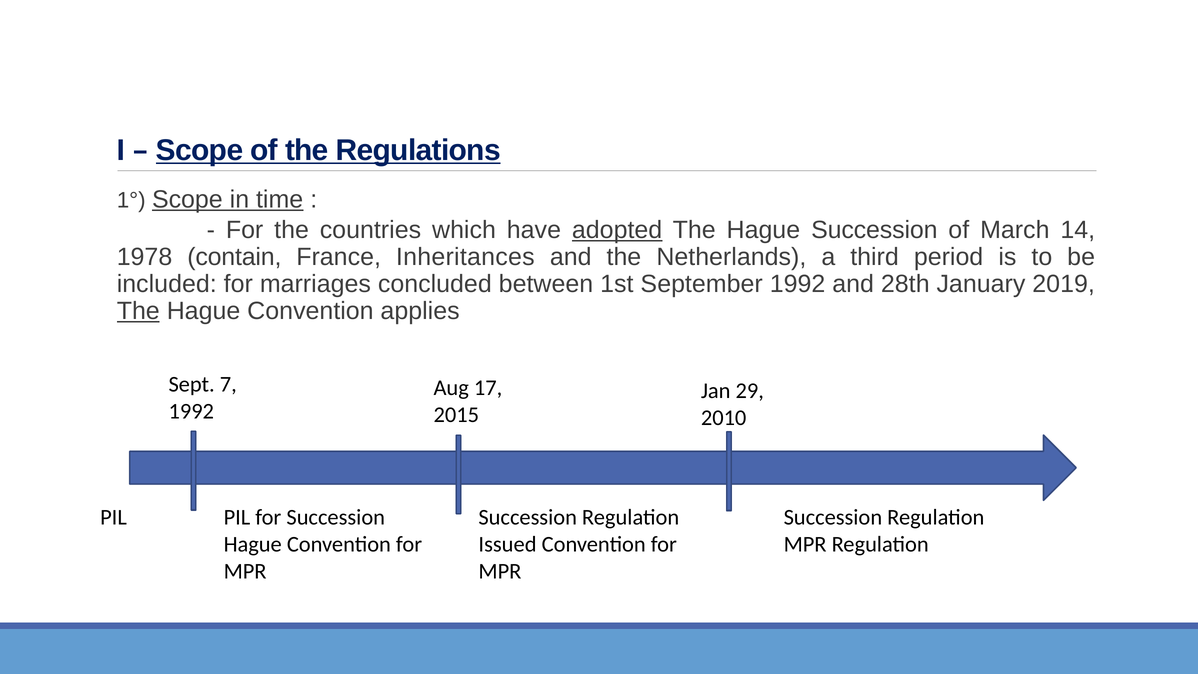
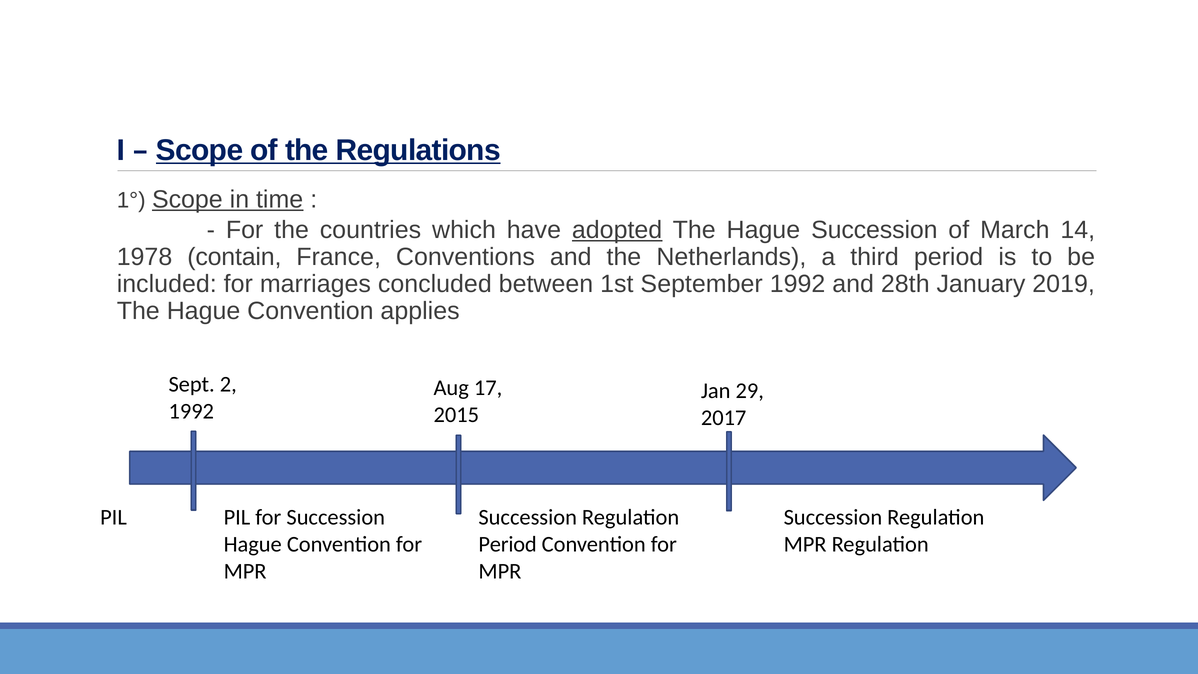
Inheritances: Inheritances -> Conventions
The at (138, 311) underline: present -> none
7: 7 -> 2
2010: 2010 -> 2017
Issued at (508, 544): Issued -> Period
